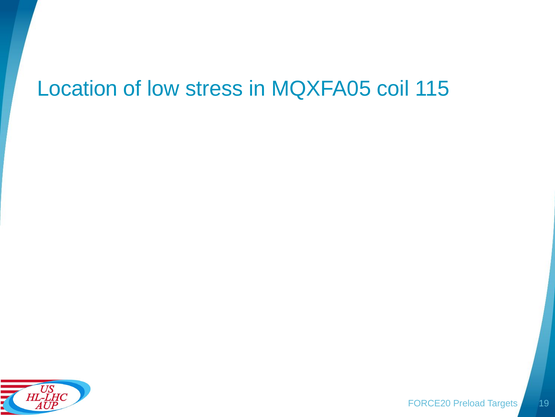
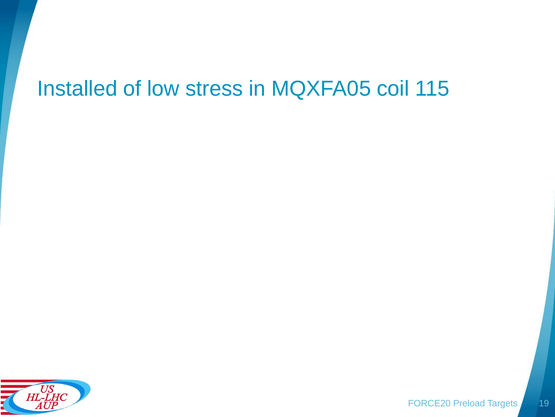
Location: Location -> Installed
